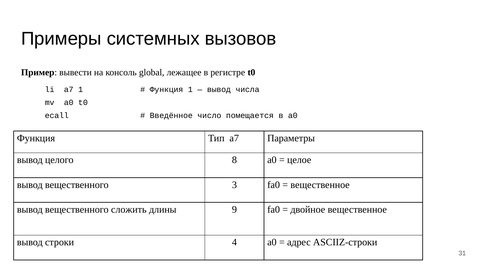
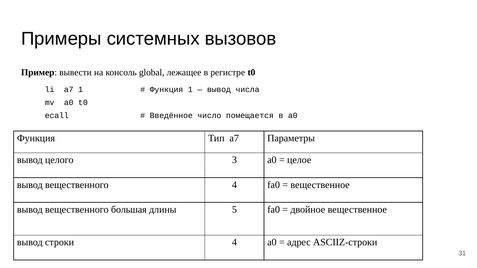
8: 8 -> 3
вещественного 3: 3 -> 4
сложить: сложить -> большая
9: 9 -> 5
